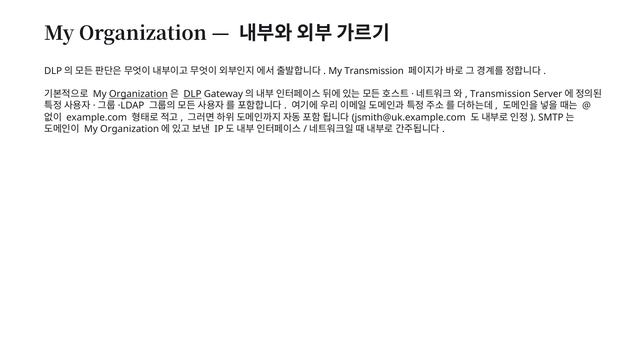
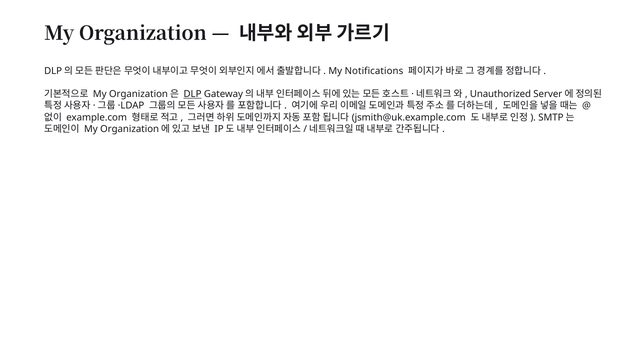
My Transmission: Transmission -> Notifications
Organization at (138, 94) underline: present -> none
Transmission at (500, 94): Transmission -> Unauthorized
